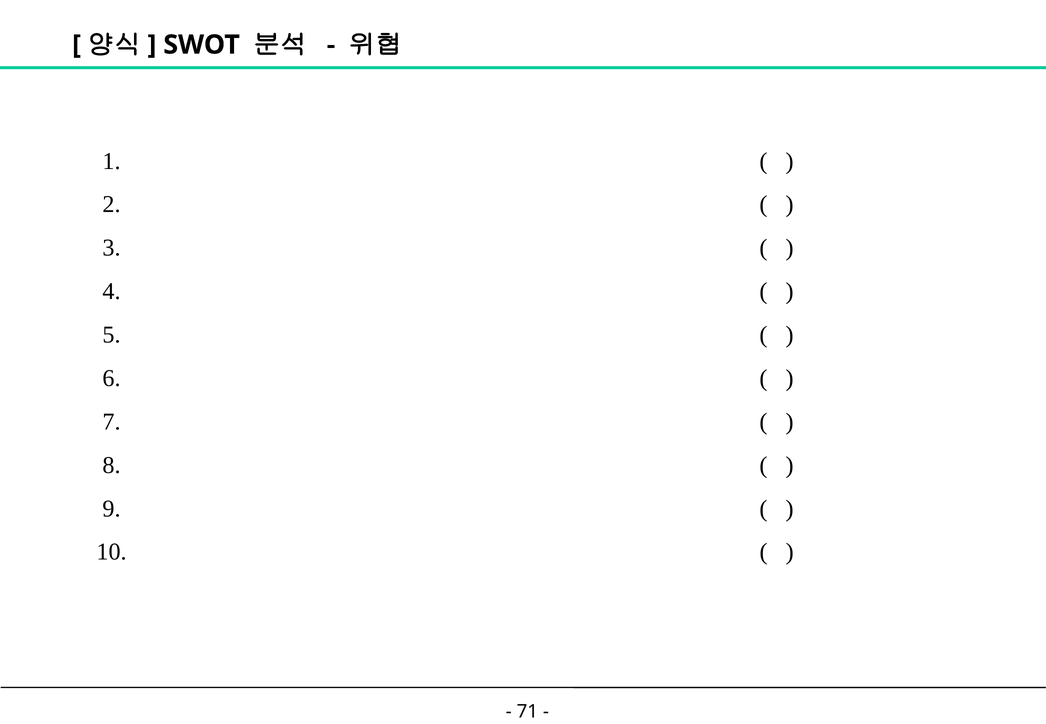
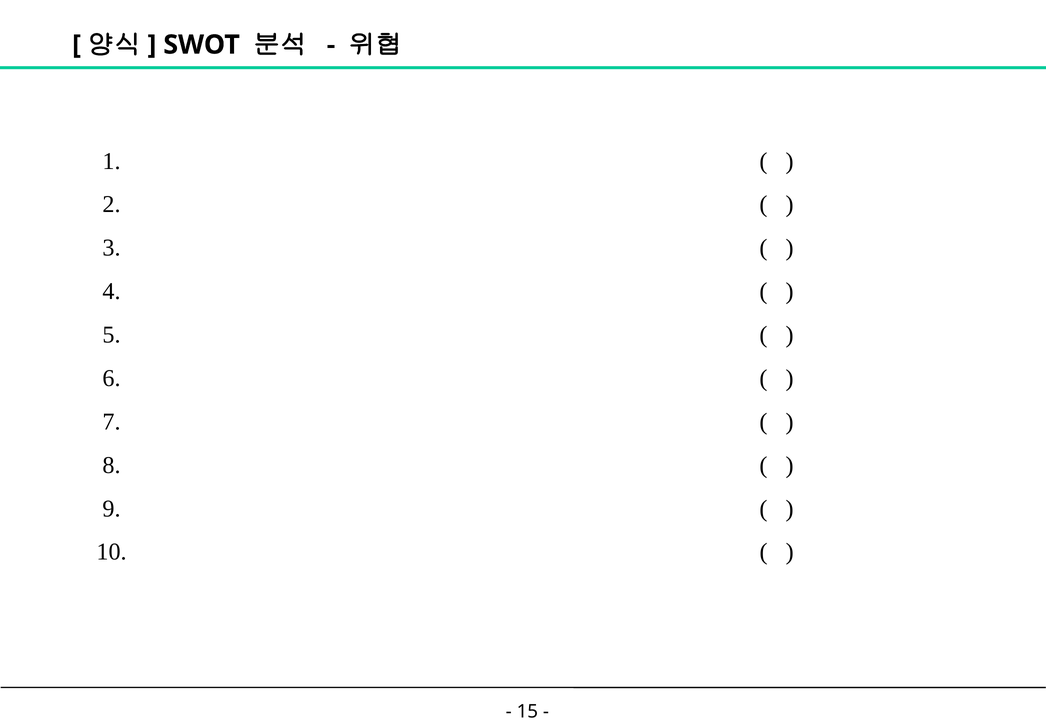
71: 71 -> 15
